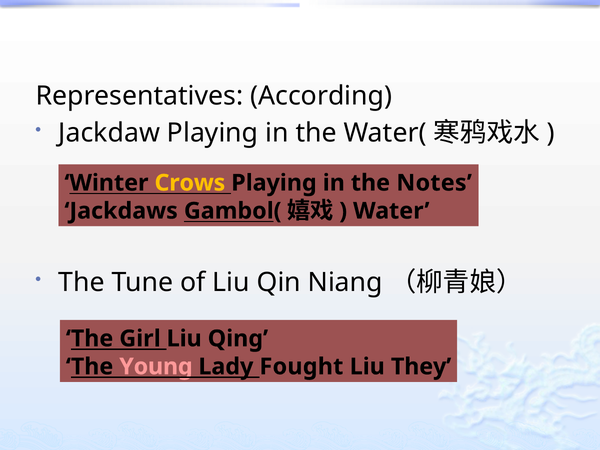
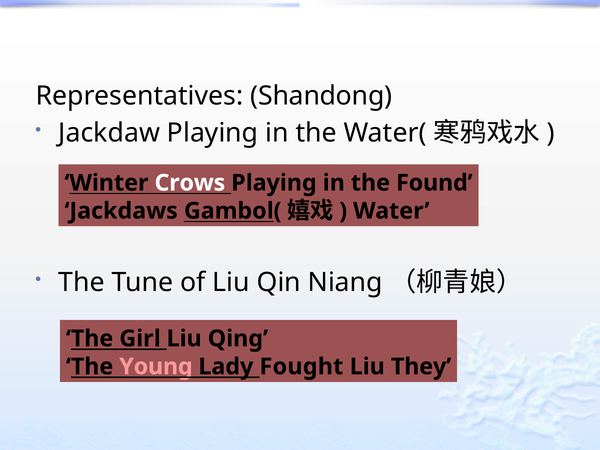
According: According -> Shandong
Crows colour: yellow -> white
Notes: Notes -> Found
